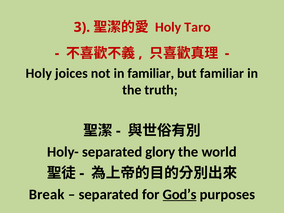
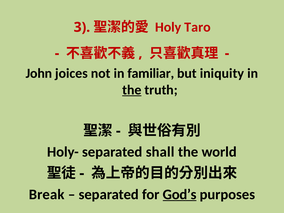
Holy at (39, 73): Holy -> John
but familiar: familiar -> iniquity
the at (132, 90) underline: none -> present
glory: glory -> shall
